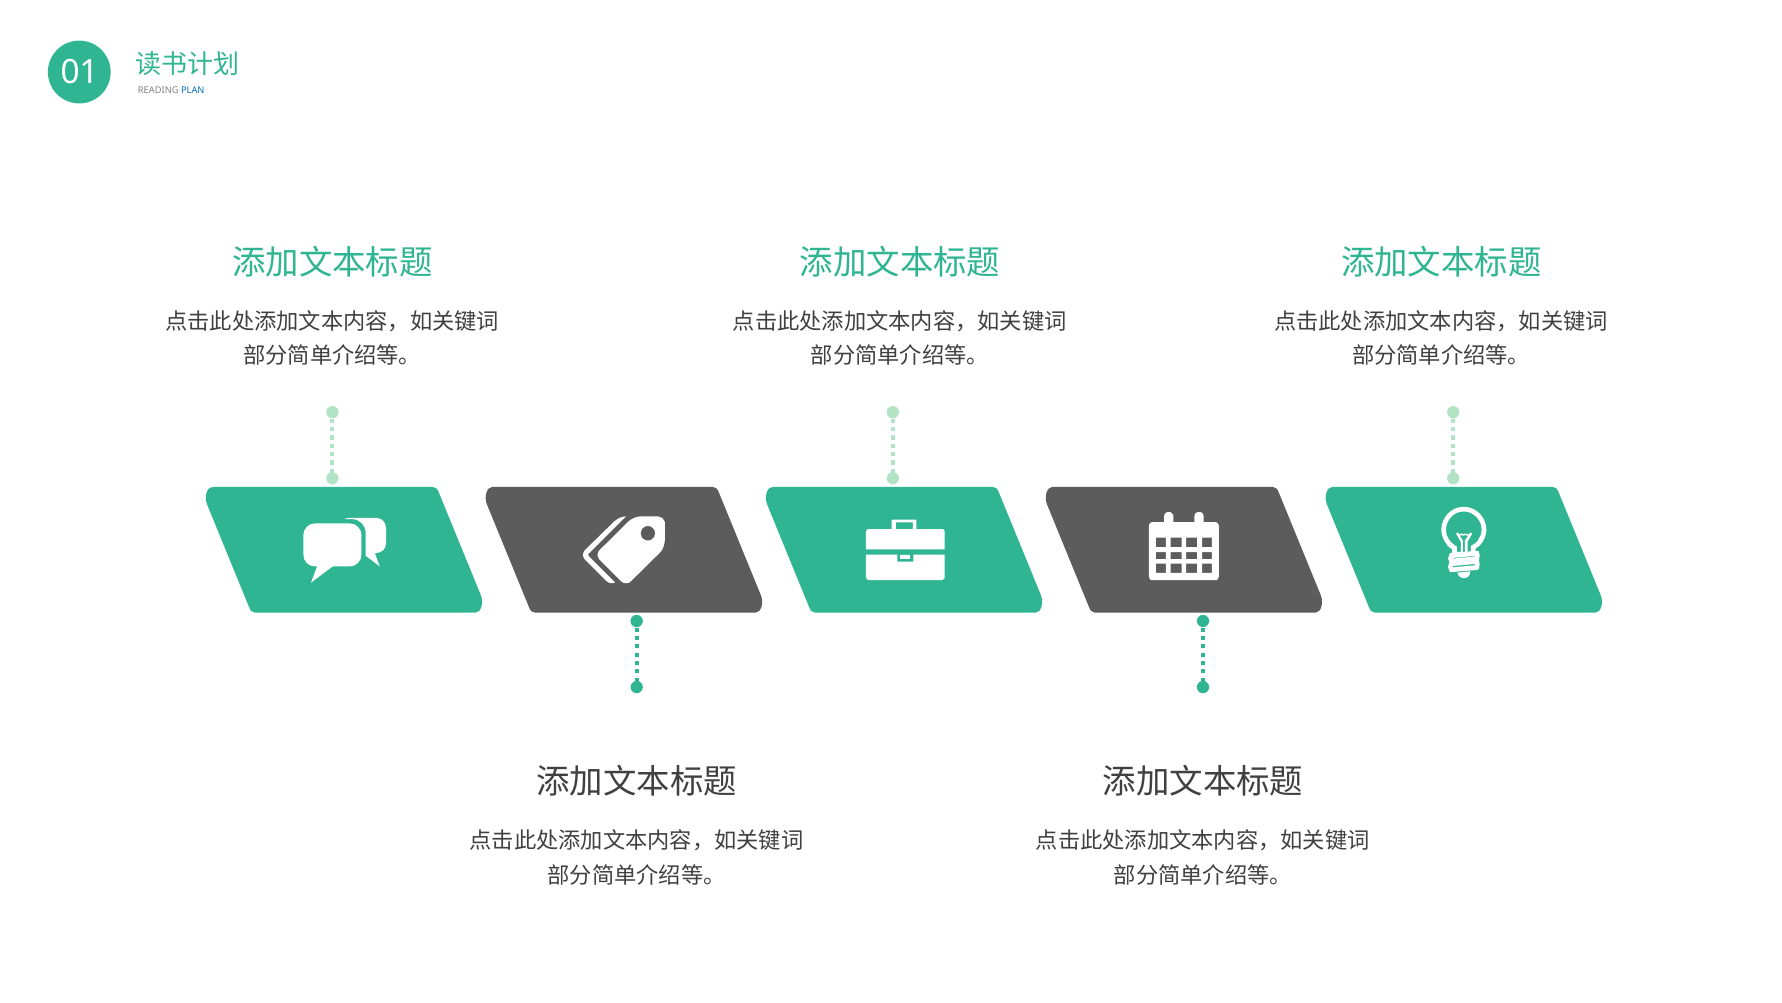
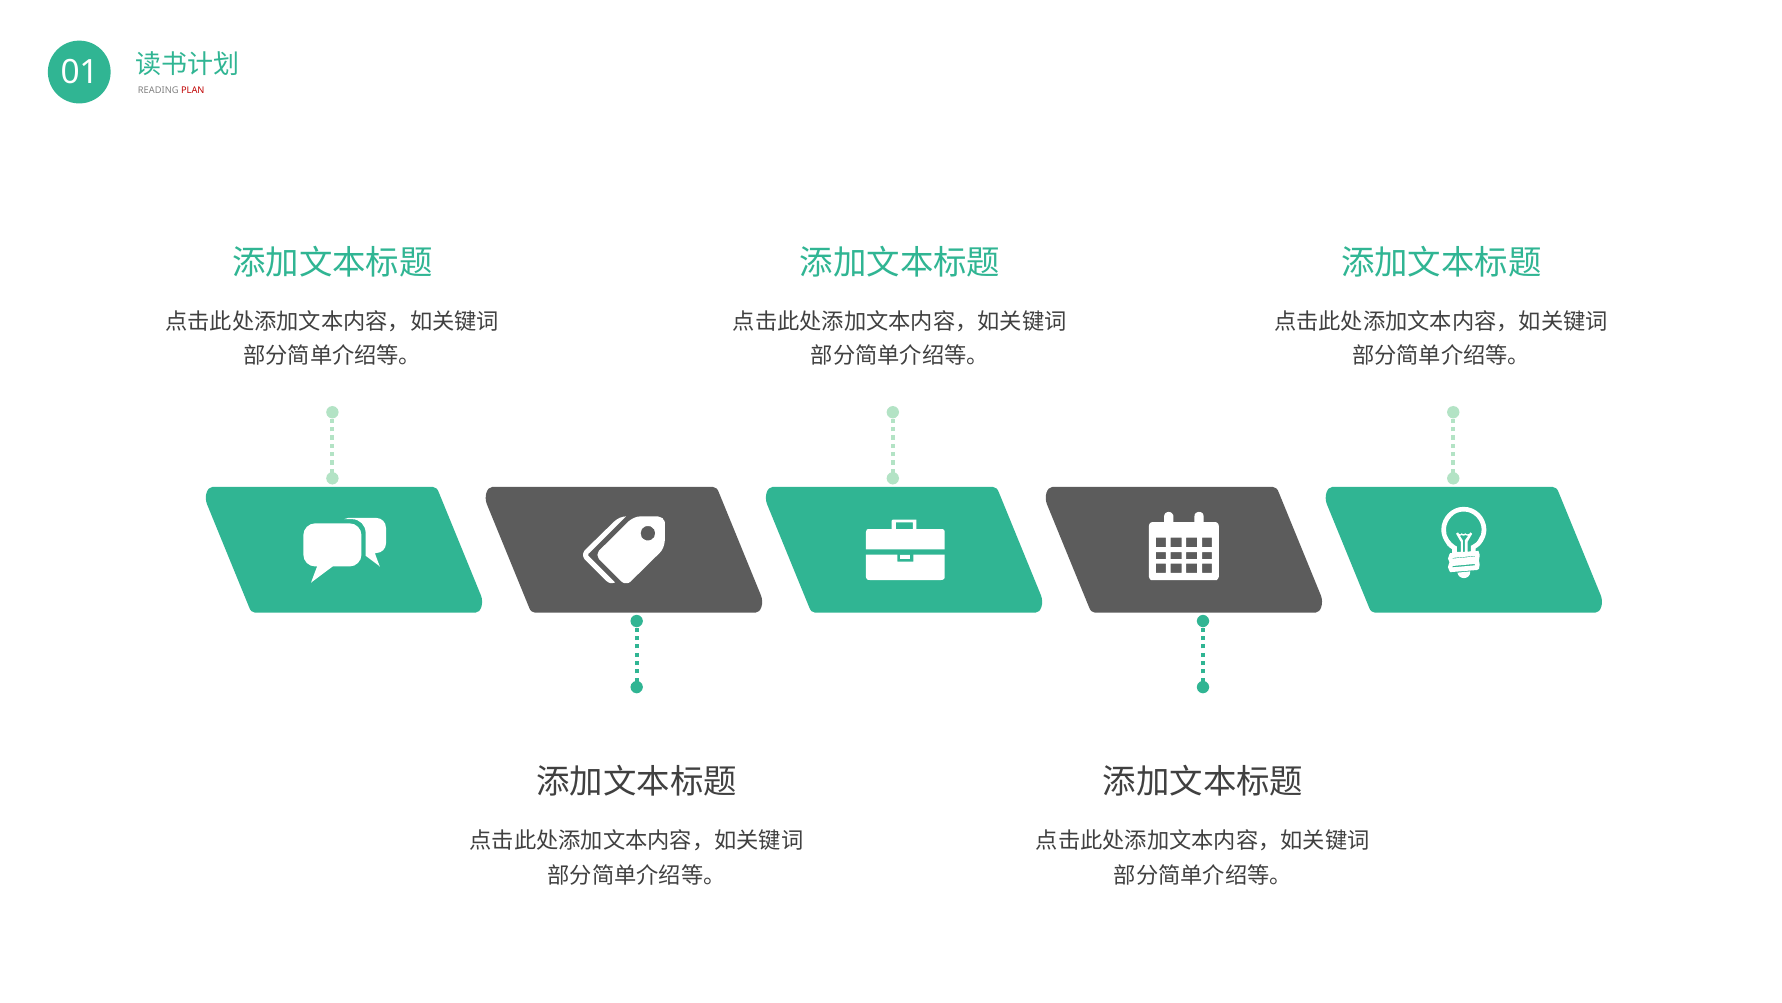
PLAN colour: blue -> red
